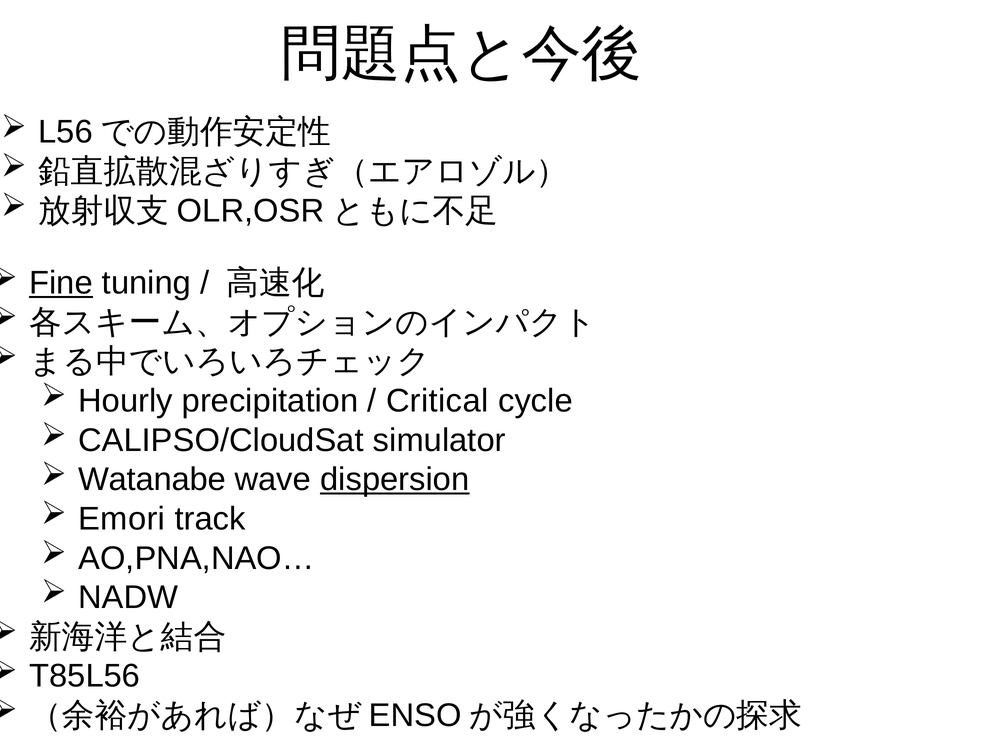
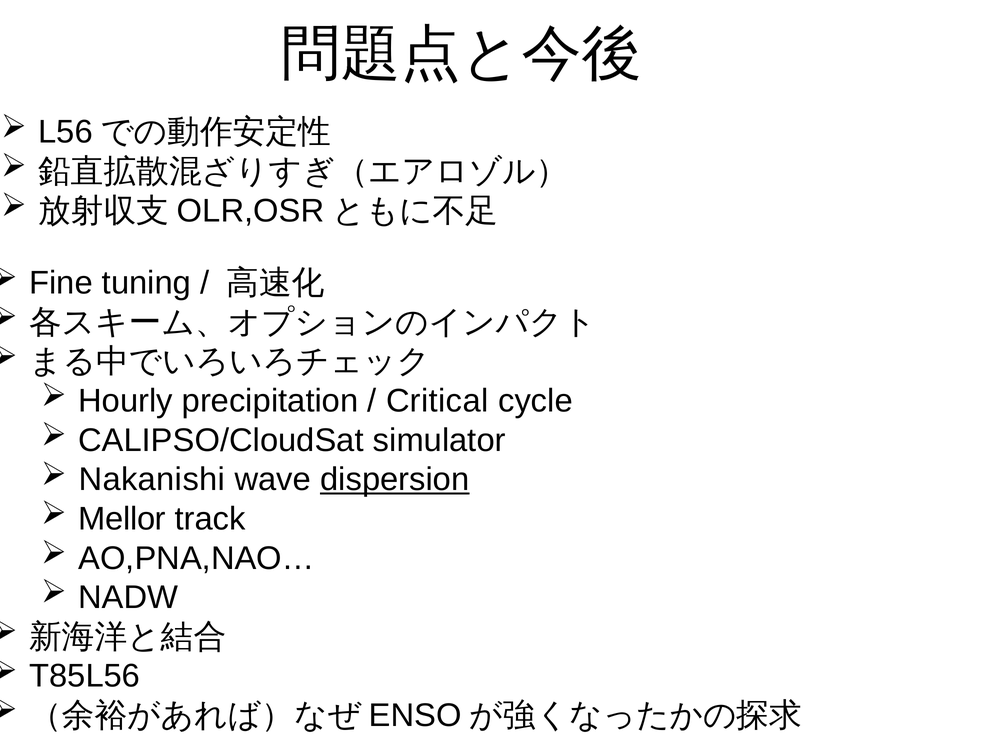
Fine underline: present -> none
Watanabe: Watanabe -> Nakanishi
Emori: Emori -> Mellor
